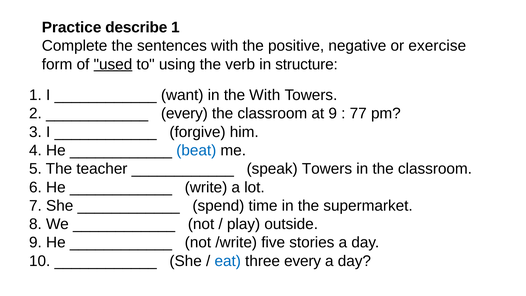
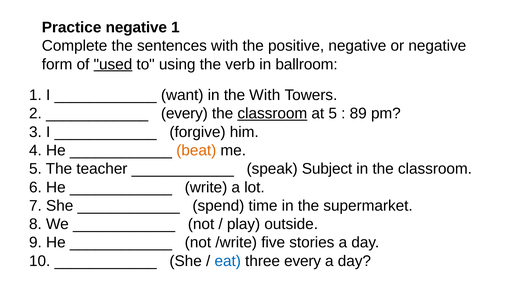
Practice describe: describe -> negative
or exercise: exercise -> negative
structure: structure -> ballroom
classroom at (272, 114) underline: none -> present
at 9: 9 -> 5
77: 77 -> 89
beat colour: blue -> orange
speak Towers: Towers -> Subject
